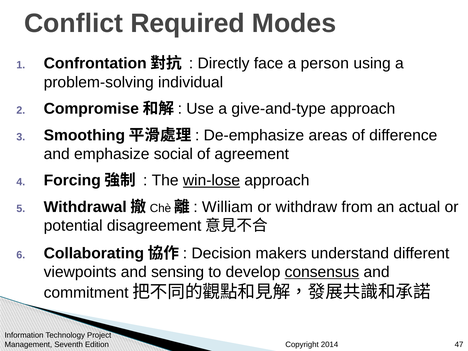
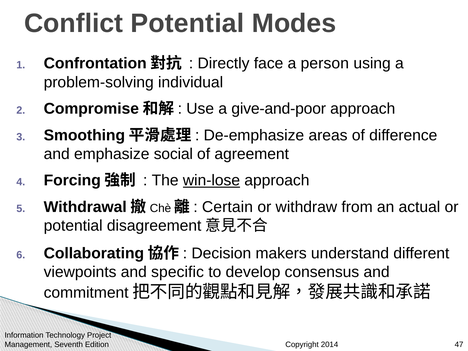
Conflict Required: Required -> Potential
give-and-type: give-and-type -> give-and-poor
William: William -> Certain
sensing: sensing -> specific
consensus underline: present -> none
